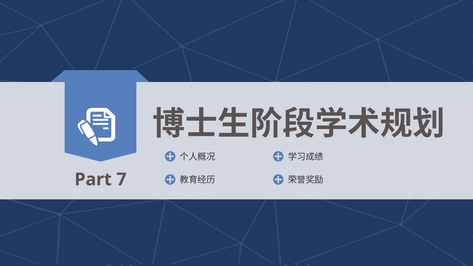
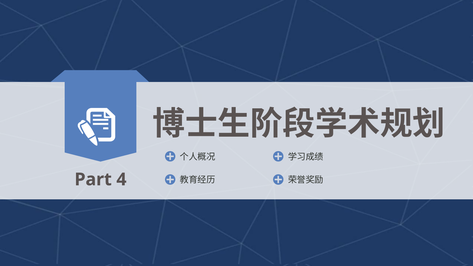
7: 7 -> 4
